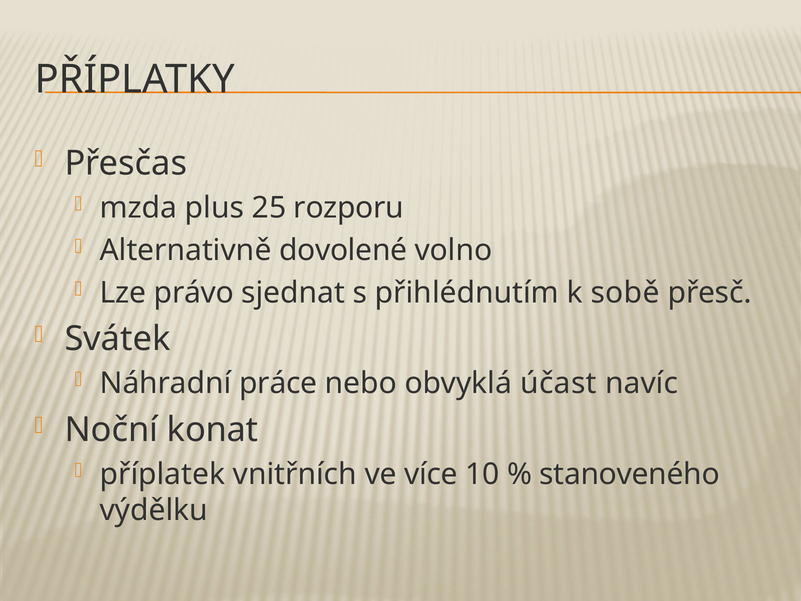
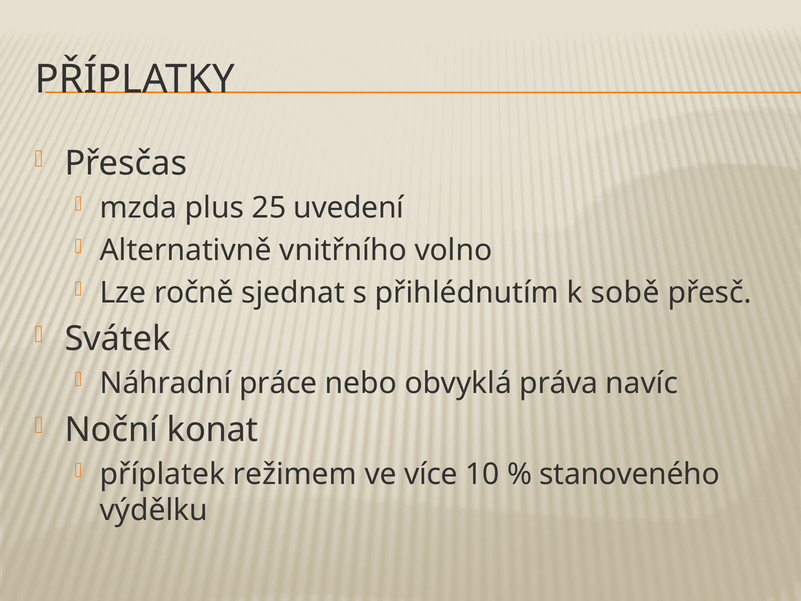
rozporu: rozporu -> uvedení
dovolené: dovolené -> vnitřního
právo: právo -> ročně
účast: účast -> práva
vnitřních: vnitřních -> režimem
